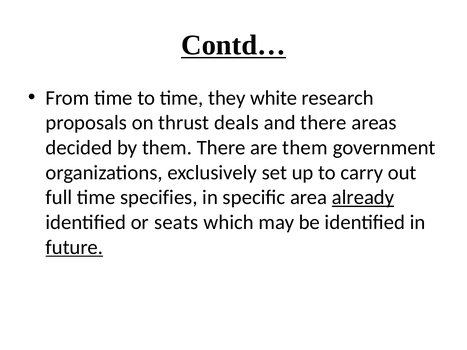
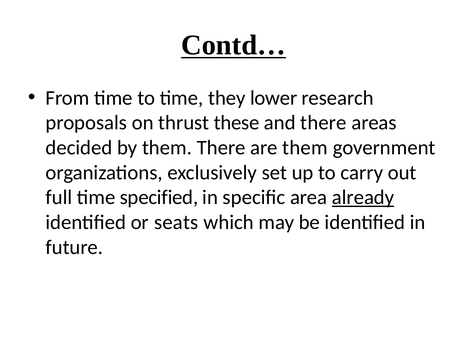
white: white -> lower
deals: deals -> these
specifies: specifies -> specified
future underline: present -> none
